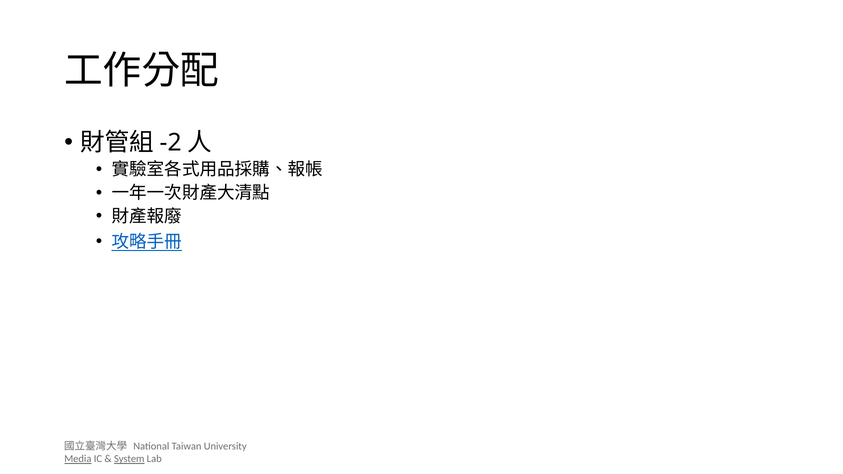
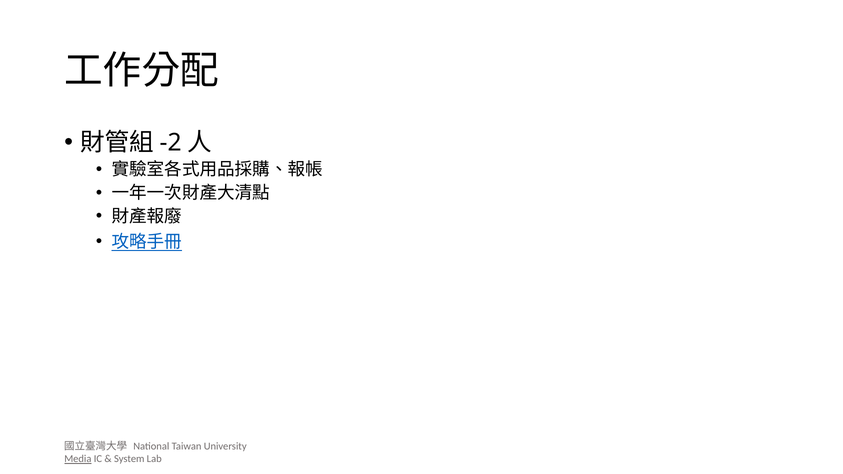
System underline: present -> none
